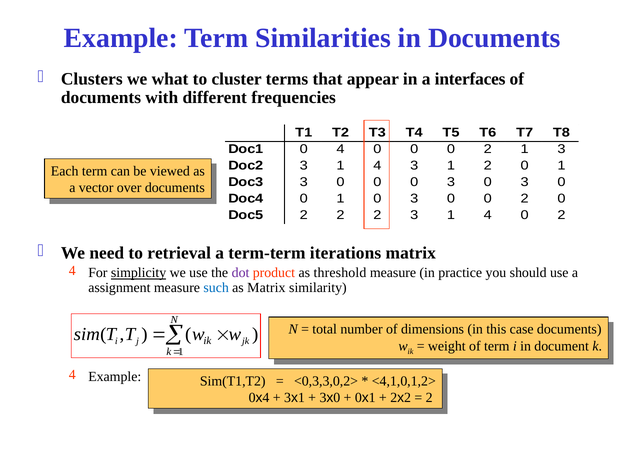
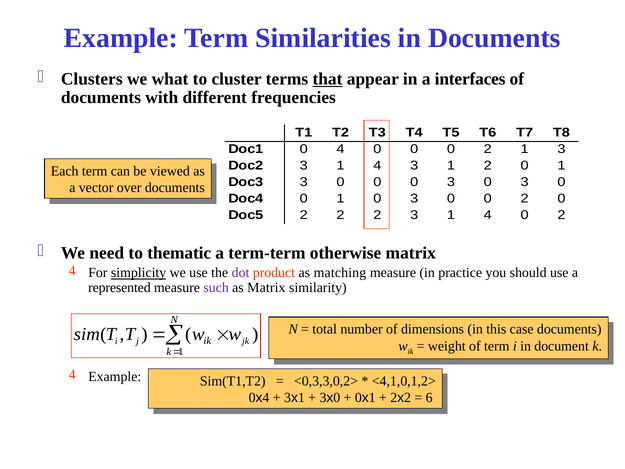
that underline: none -> present
retrieval: retrieval -> thematic
iterations: iterations -> otherwise
threshold: threshold -> matching
assignment: assignment -> represented
such colour: blue -> purple
2 at (429, 398): 2 -> 6
